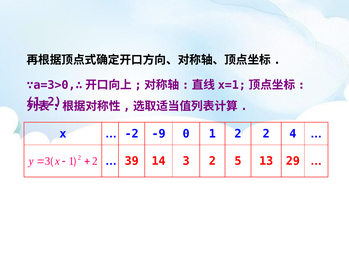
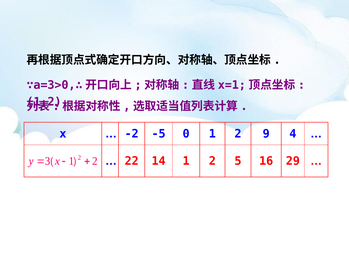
-9: -9 -> -5
2 2: 2 -> 9
39: 39 -> 22
14 3: 3 -> 1
13: 13 -> 16
